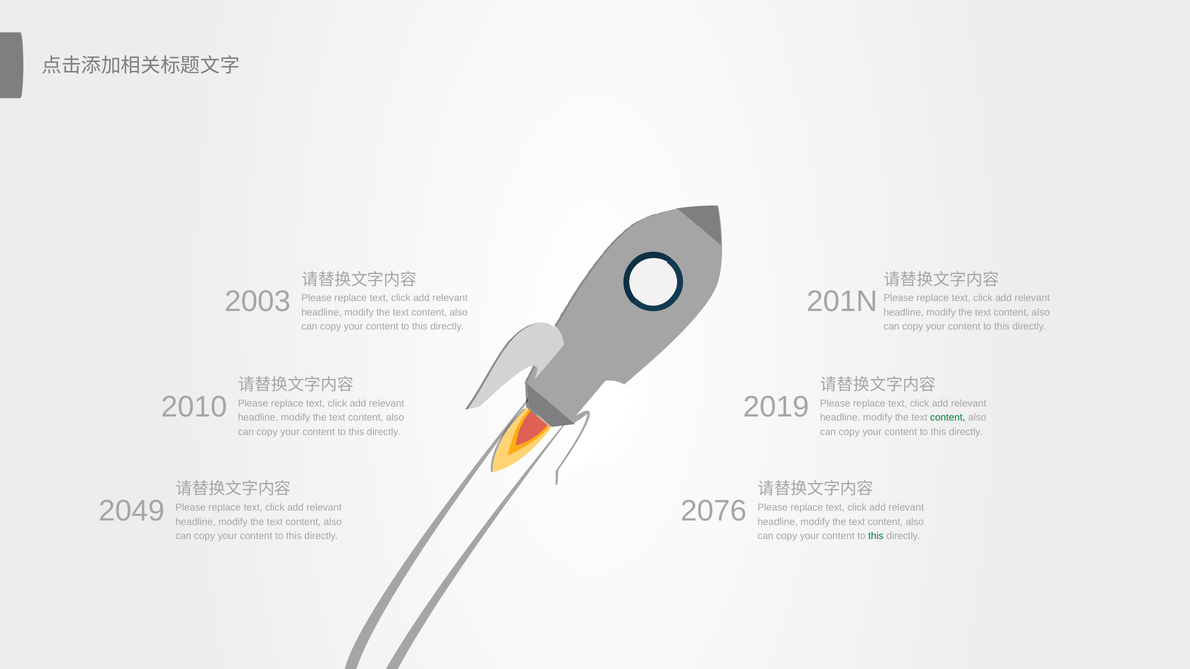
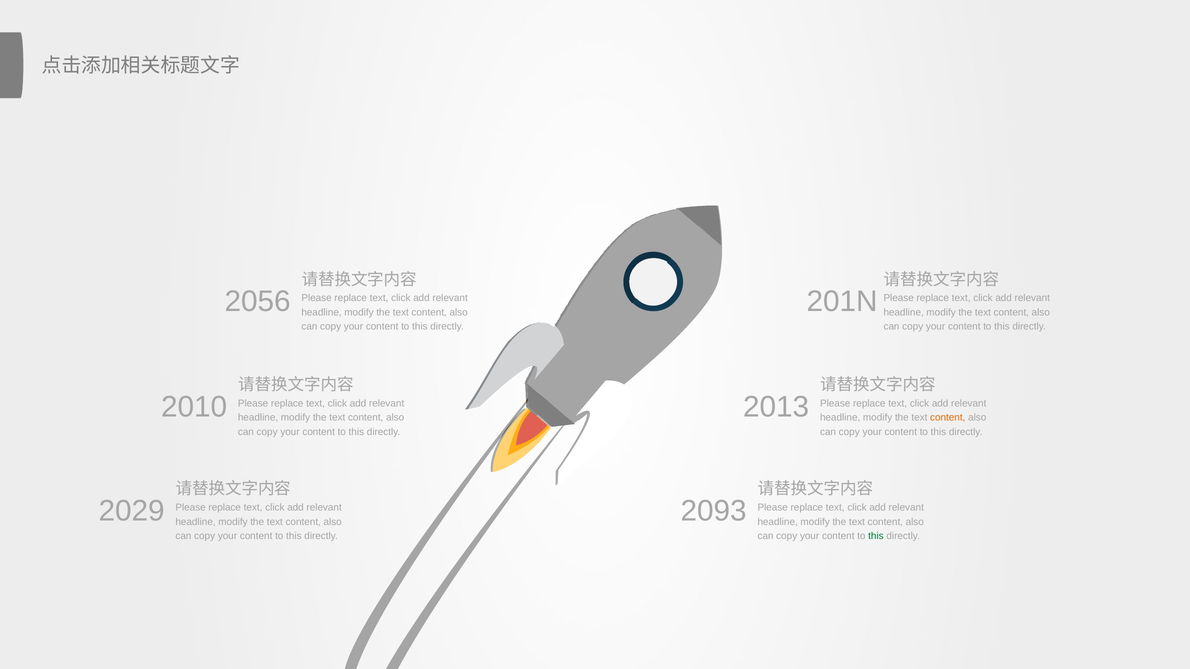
2003: 2003 -> 2056
2019: 2019 -> 2013
content at (948, 418) colour: green -> orange
2049: 2049 -> 2029
2076: 2076 -> 2093
